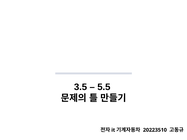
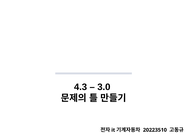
3.5: 3.5 -> 4.3
5.5: 5.5 -> 3.0
